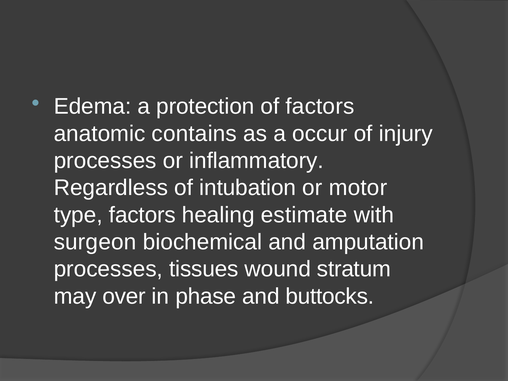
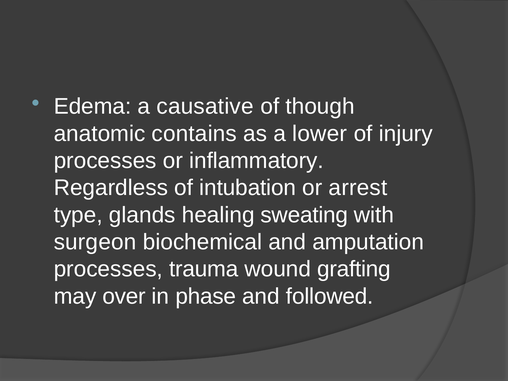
protection: protection -> causative
of factors: factors -> though
occur: occur -> lower
motor: motor -> arrest
type factors: factors -> glands
estimate: estimate -> sweating
tissues: tissues -> trauma
stratum: stratum -> grafting
buttocks: buttocks -> followed
